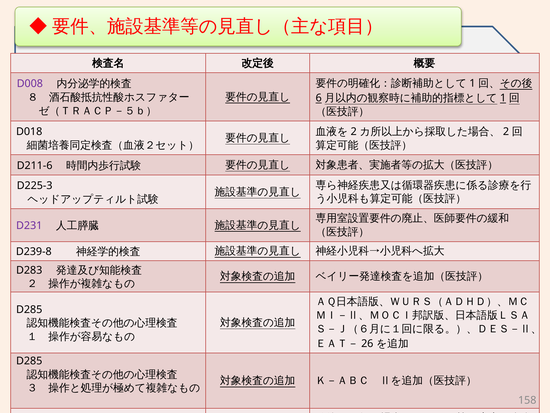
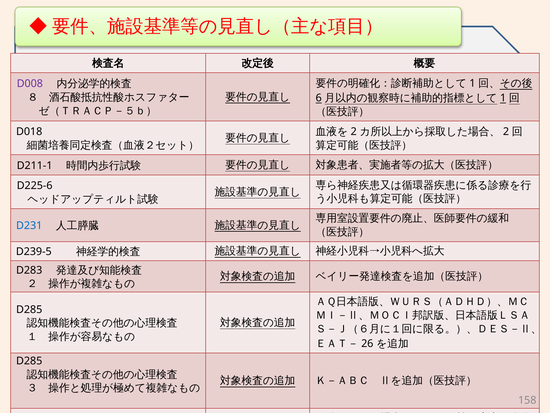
D211-6: D211-6 -> D211-1
D225-3: D225-3 -> D225-6
D231 colour: purple -> blue
D239-8: D239-8 -> D239-5
